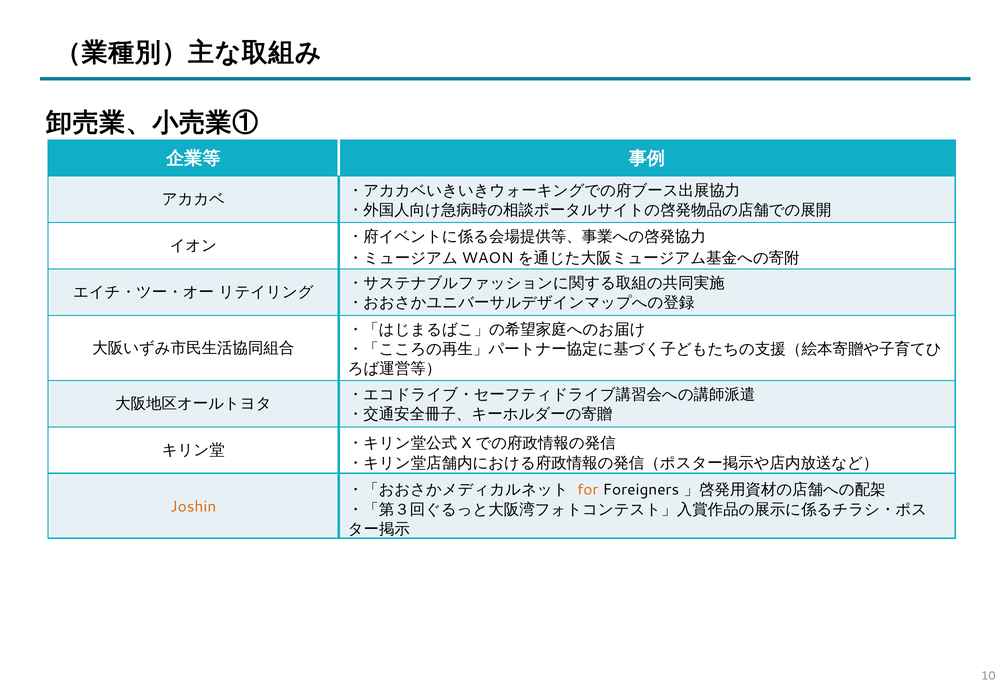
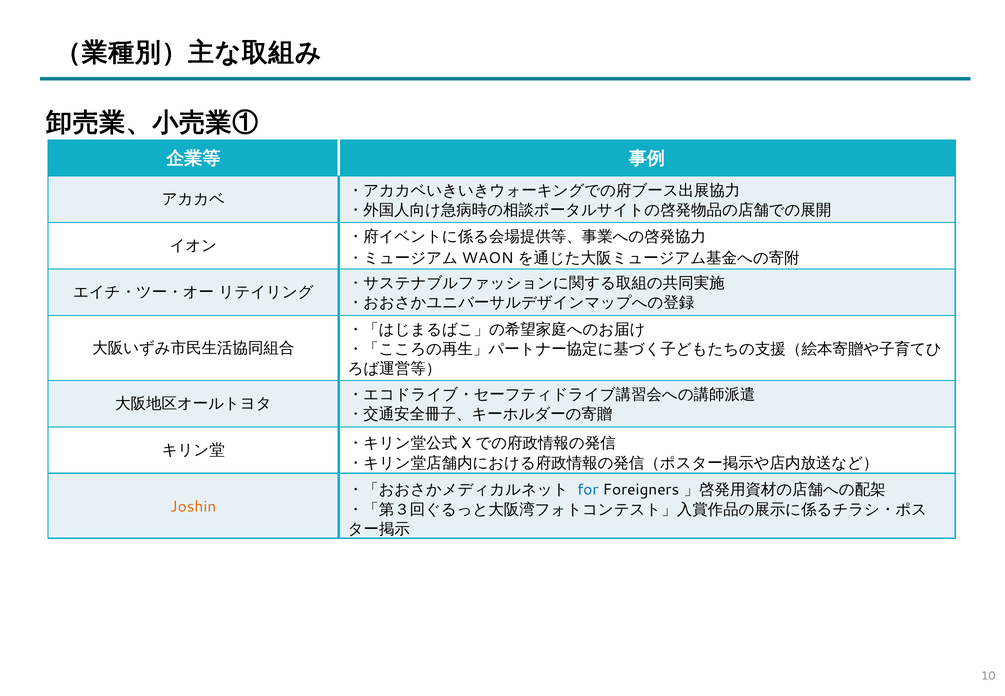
for colour: orange -> blue
